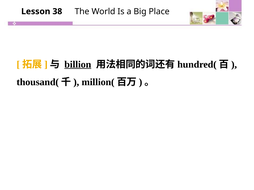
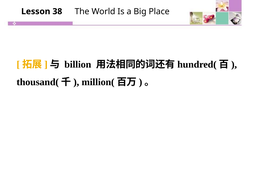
billion underline: present -> none
